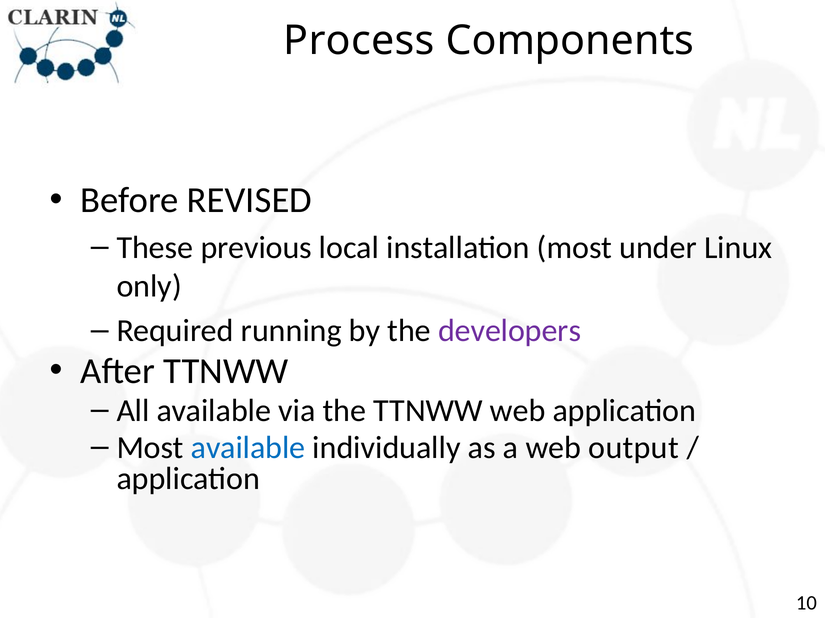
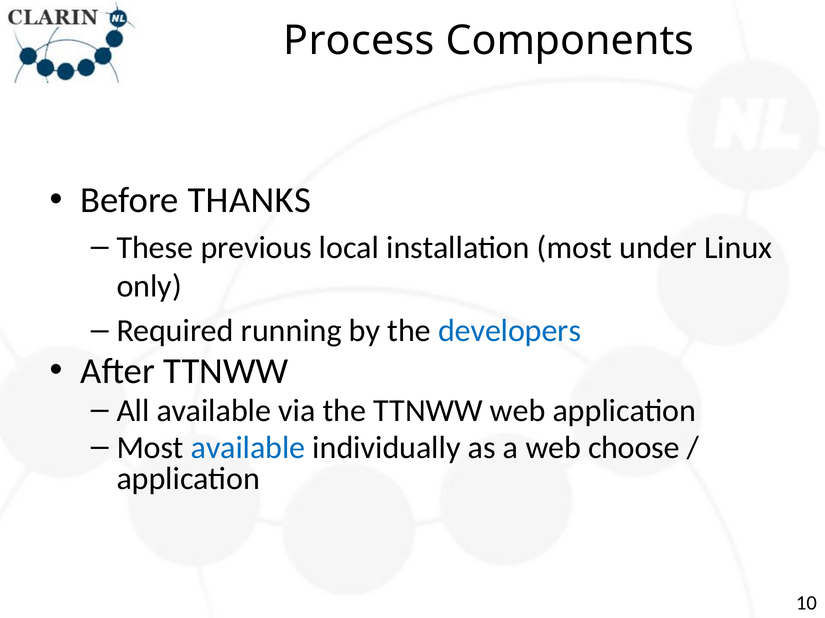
REVISED: REVISED -> THANKS
developers colour: purple -> blue
output: output -> choose
